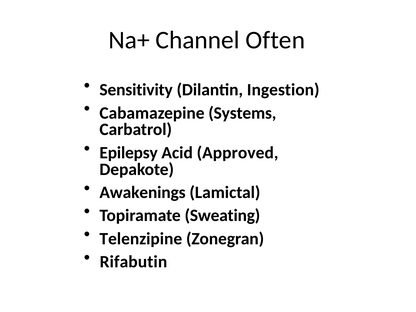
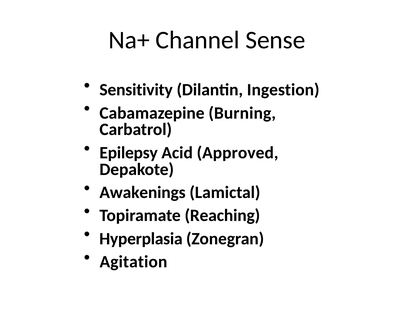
Often: Often -> Sense
Systems: Systems -> Burning
Sweating: Sweating -> Reaching
Telenzipine: Telenzipine -> Hyperplasia
Rifabutin: Rifabutin -> Agitation
